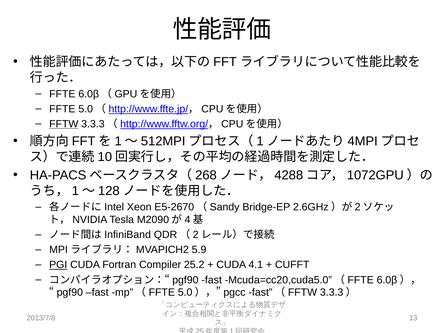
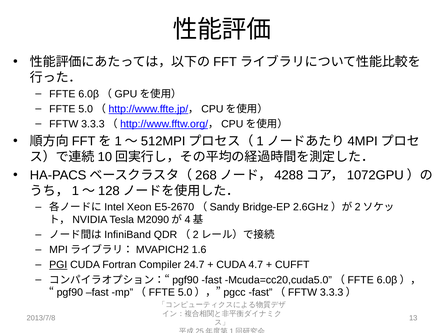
FFTW underline: present -> none
5.9: 5.9 -> 1.6
25.2: 25.2 -> 24.7
4.1: 4.1 -> 4.7
